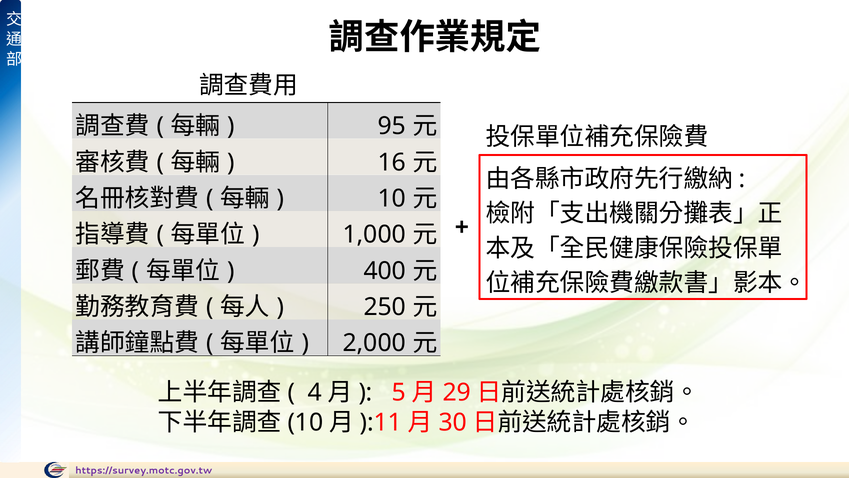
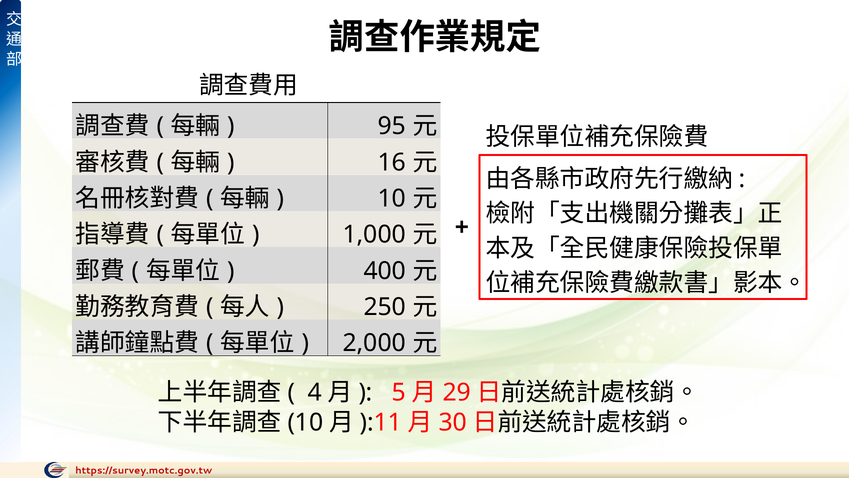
https://survey.motc.gov.tw colour: purple -> red
